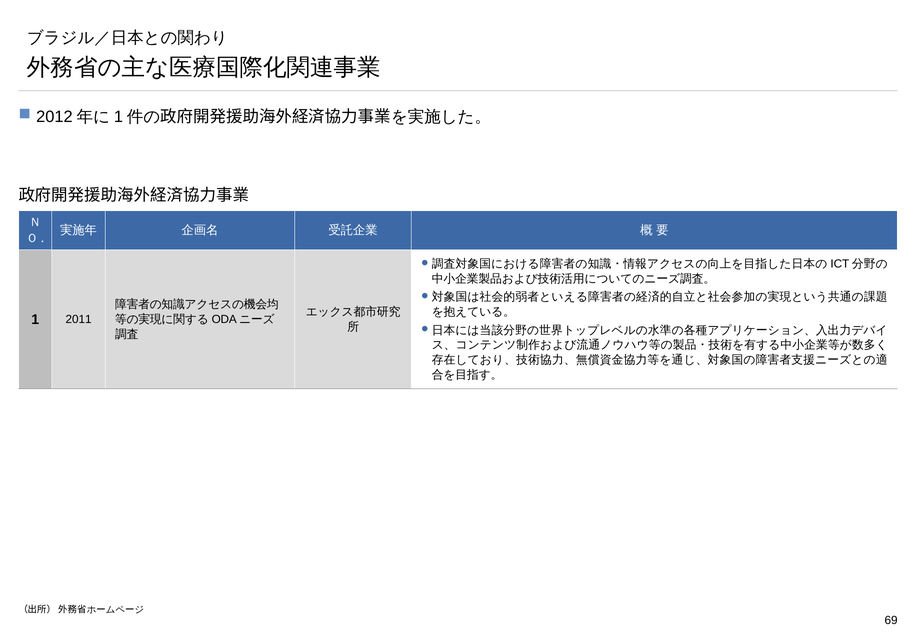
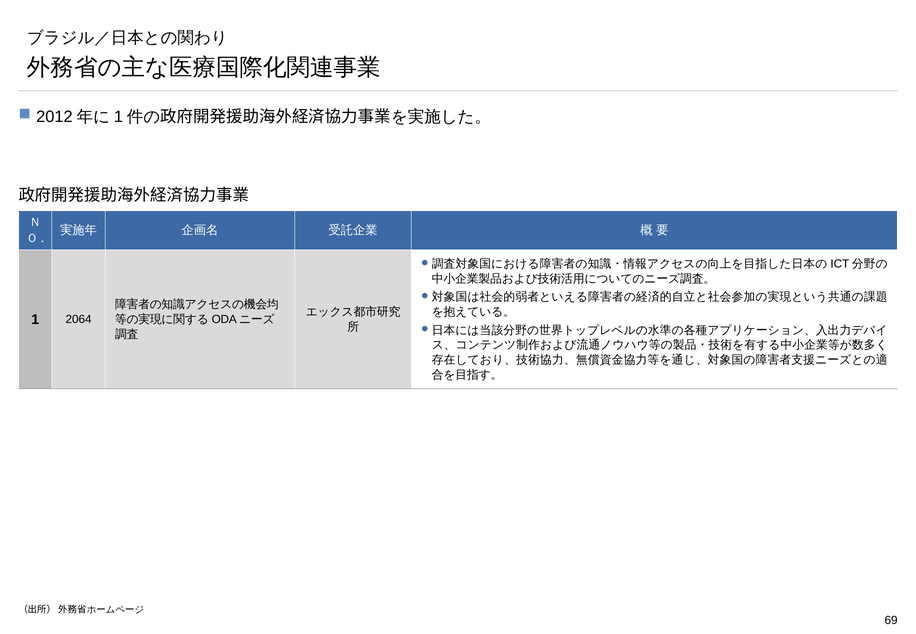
2011: 2011 -> 2064
